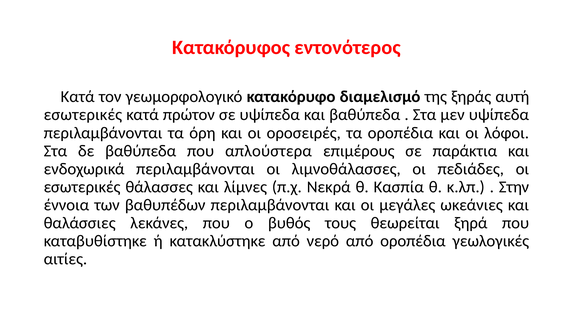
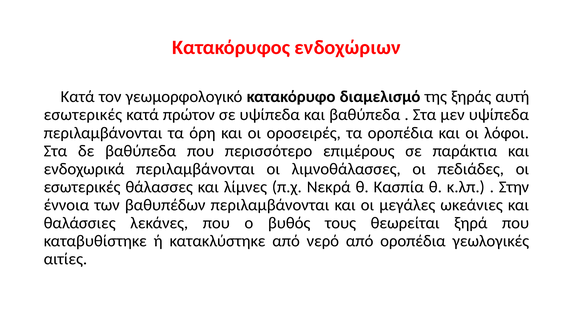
εντονότερος: εντονότερος -> ενδοχώριων
απλούστερα: απλούστερα -> περισσότερο
